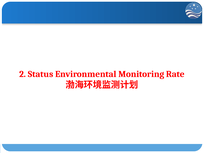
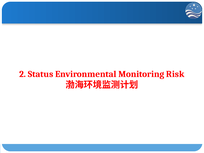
Rate: Rate -> Risk
